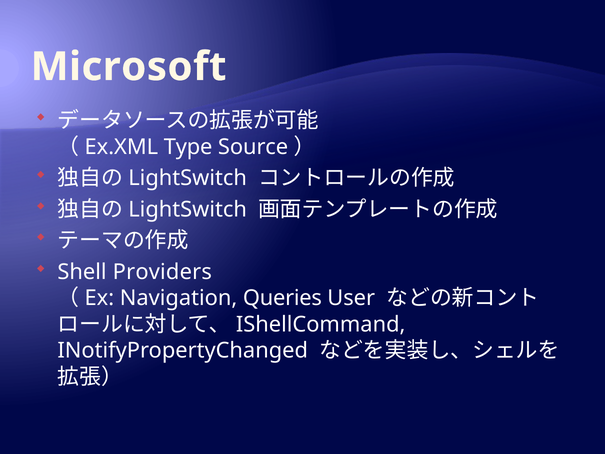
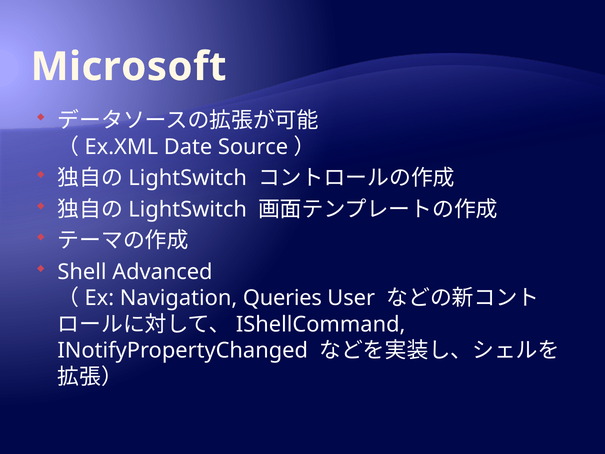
Type: Type -> Date
Providers: Providers -> Advanced
